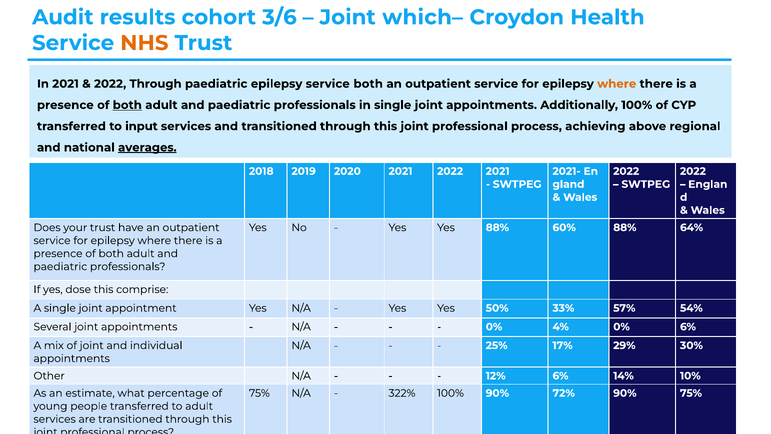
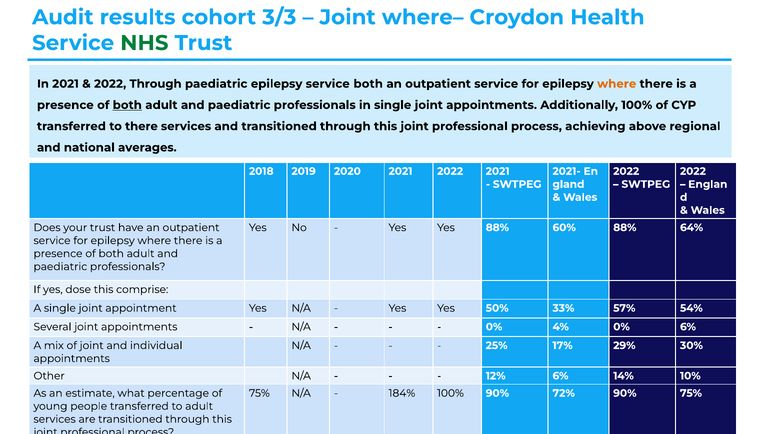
3/6: 3/6 -> 3/3
which–: which– -> where–
NHS colour: orange -> green
to input: input -> there
averages underline: present -> none
322%​: 322%​ -> 184%​
